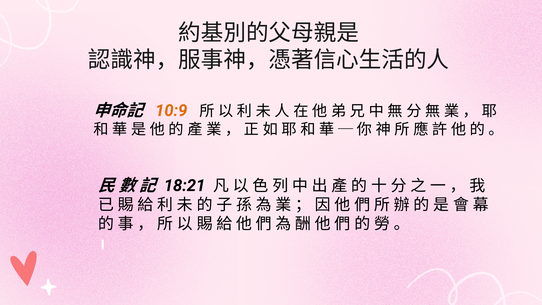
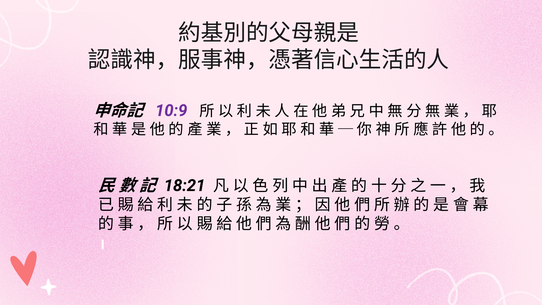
10:9 colour: orange -> purple
